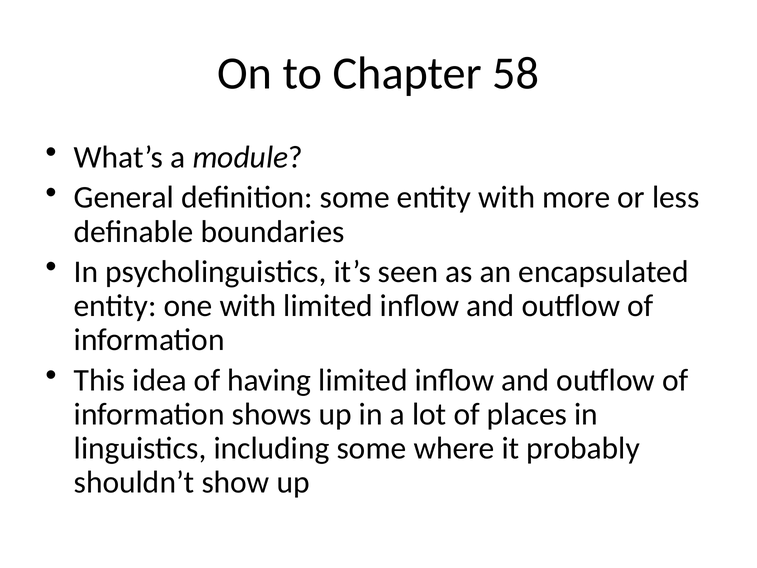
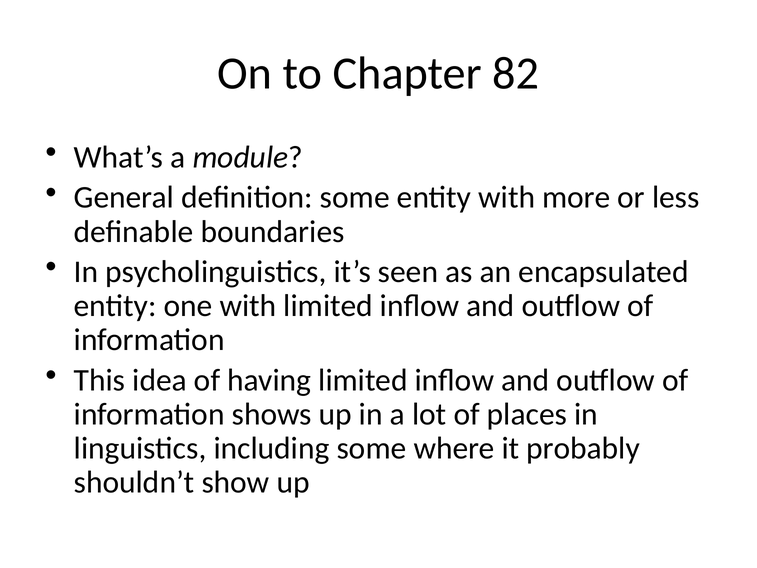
58: 58 -> 82
